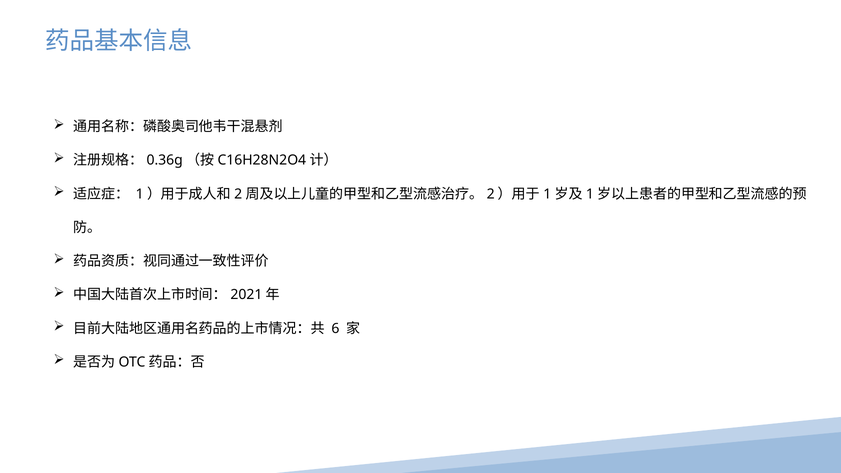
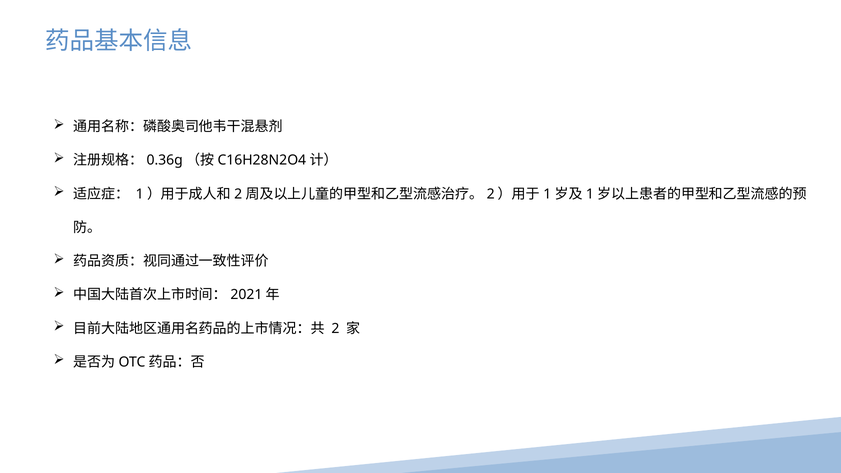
6: 6 -> 2
